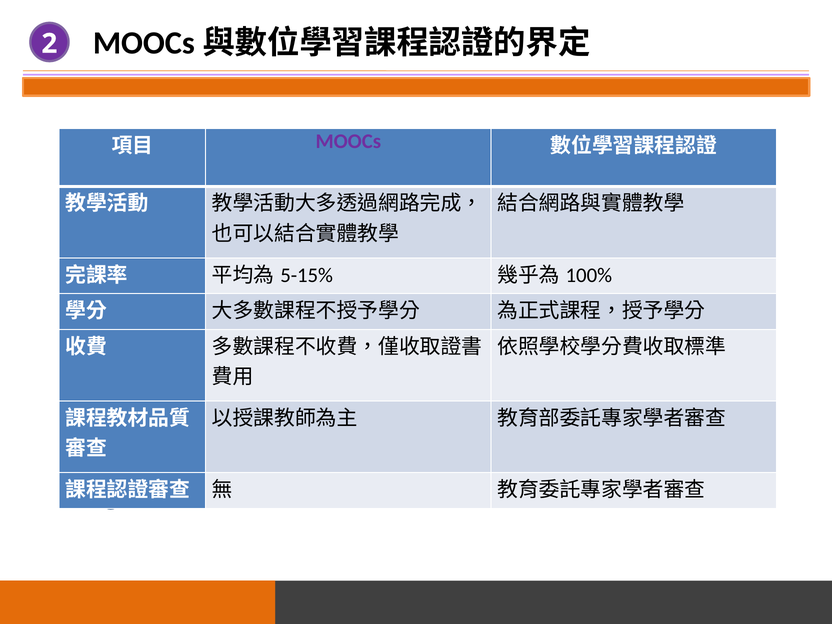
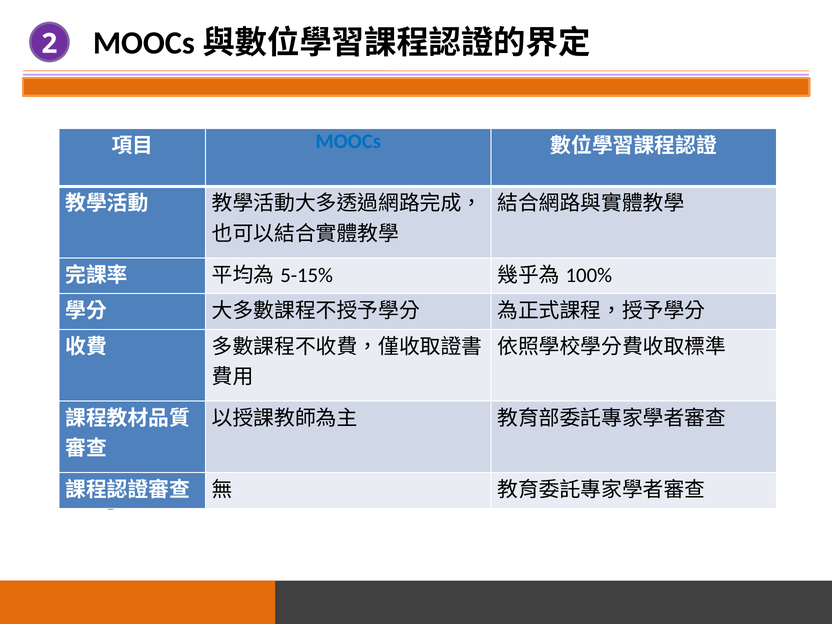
MOOCs colour: purple -> blue
